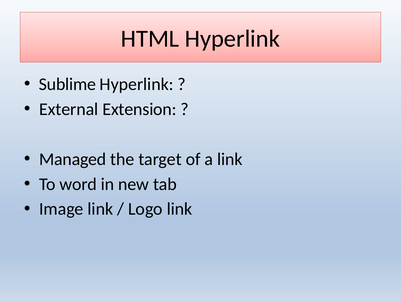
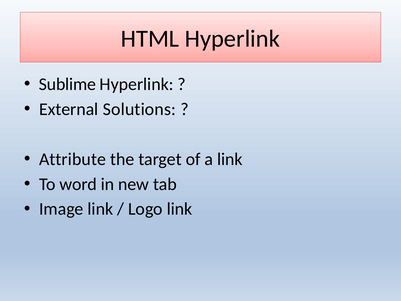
Extension: Extension -> Solutions
Managed: Managed -> Attribute
